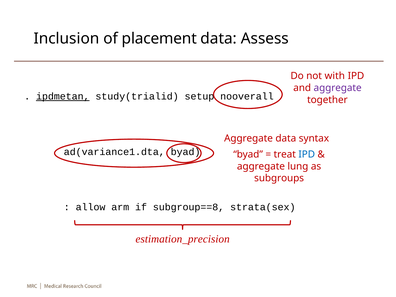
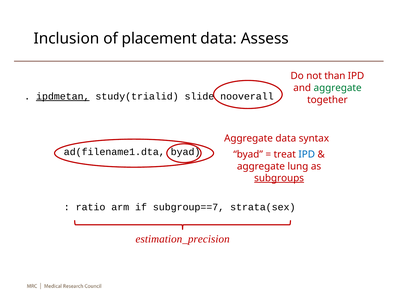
with: with -> than
aggregate at (338, 88) colour: purple -> green
setup: setup -> slide
ad(variance1.dta: ad(variance1.dta -> ad(filename1.dta
subgroups underline: none -> present
allow: allow -> ratio
subgroup==8: subgroup==8 -> subgroup==7
